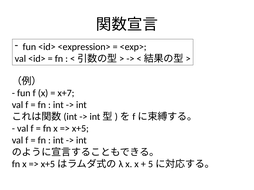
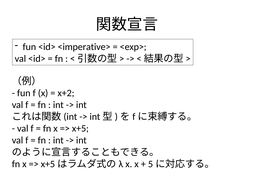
<expression>: <expression> -> <imperative>
x+7: x+7 -> x+2
